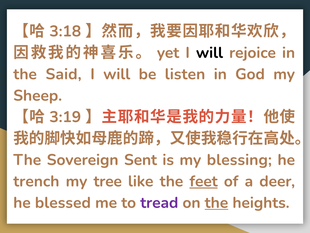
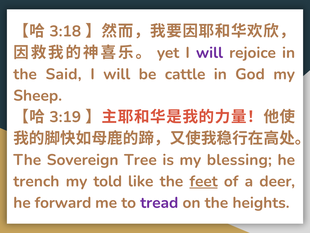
will at (209, 53) colour: black -> purple
listen: listen -> cattle
Sent: Sent -> Tree
tree: tree -> told
blessed: blessed -> forward
the at (216, 202) underline: present -> none
